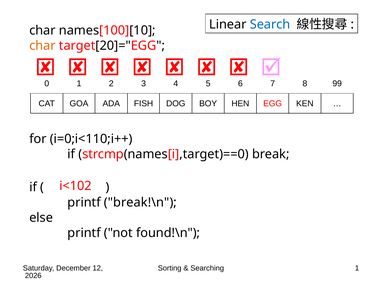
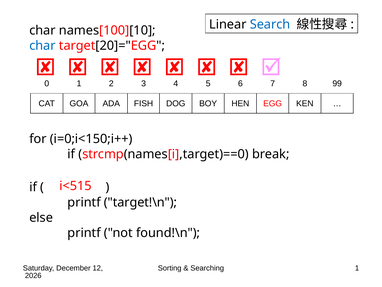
char at (42, 46) colour: orange -> blue
i=0;i<110;i++: i=0;i<110;i++ -> i=0;i<150;i++
i<102: i<102 -> i<515
break!\n: break!\n -> target!\n
